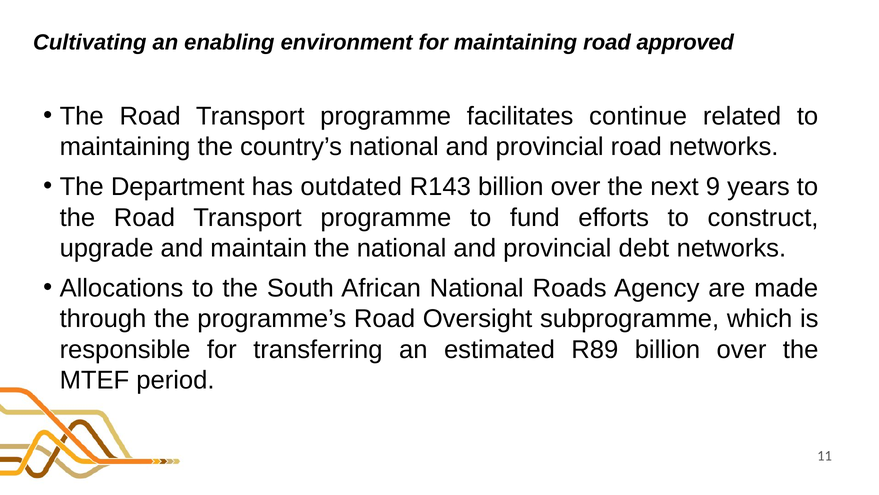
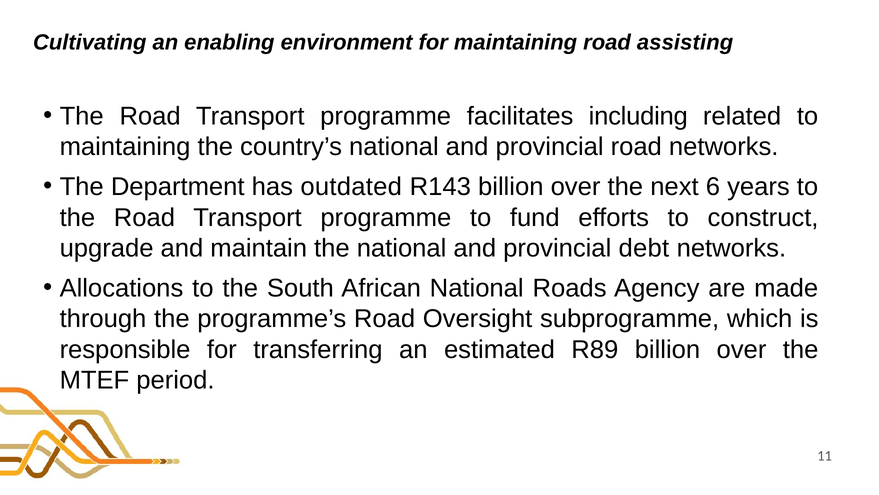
approved: approved -> assisting
continue: continue -> including
9: 9 -> 6
